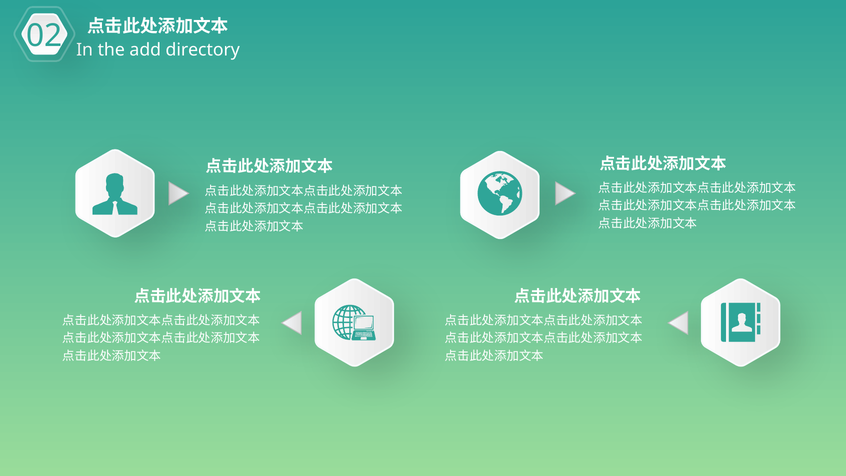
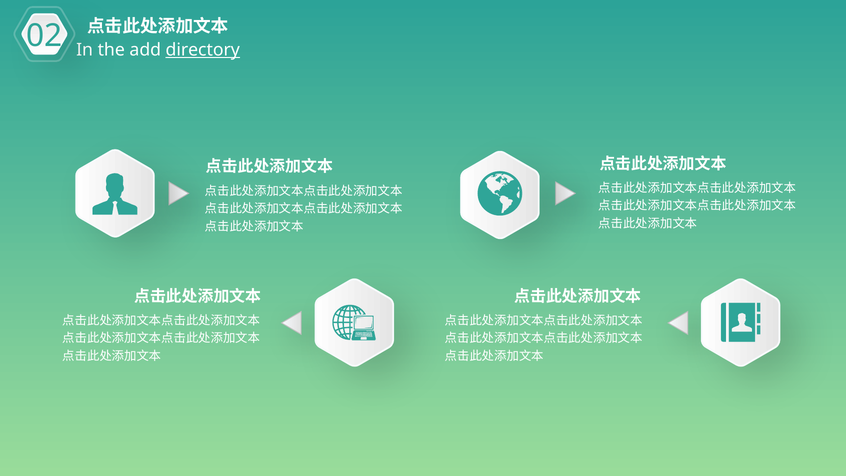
directory underline: none -> present
